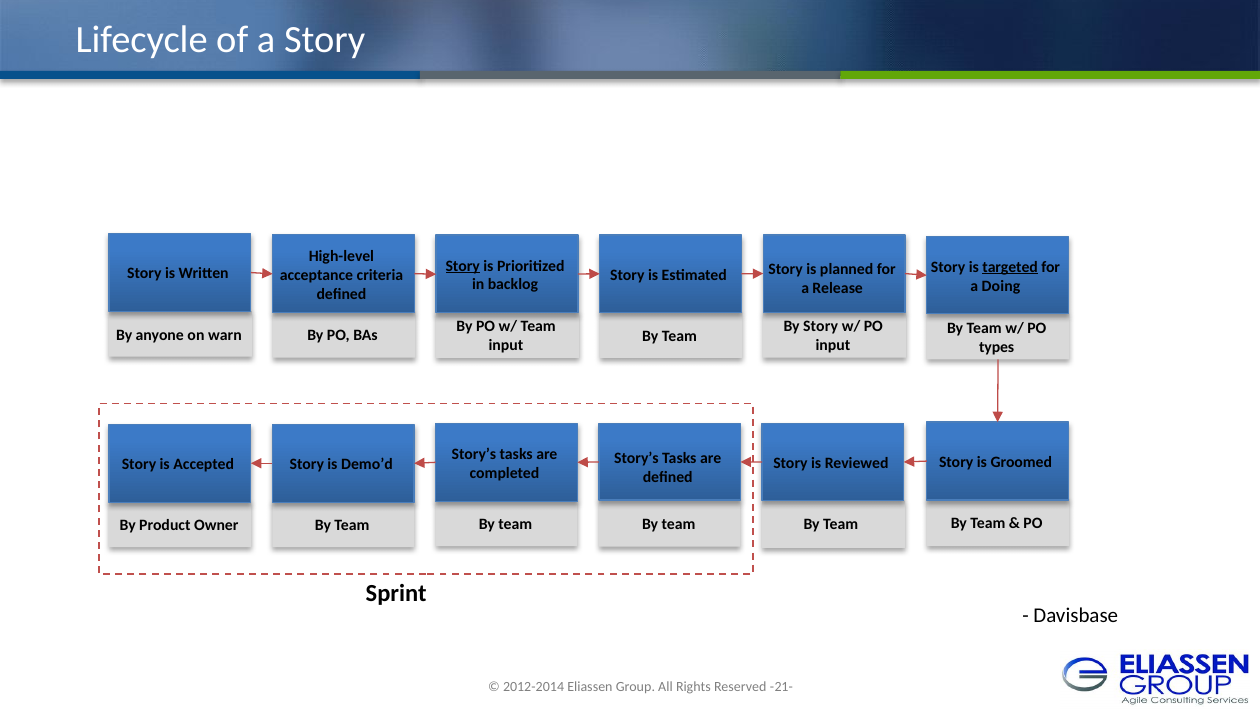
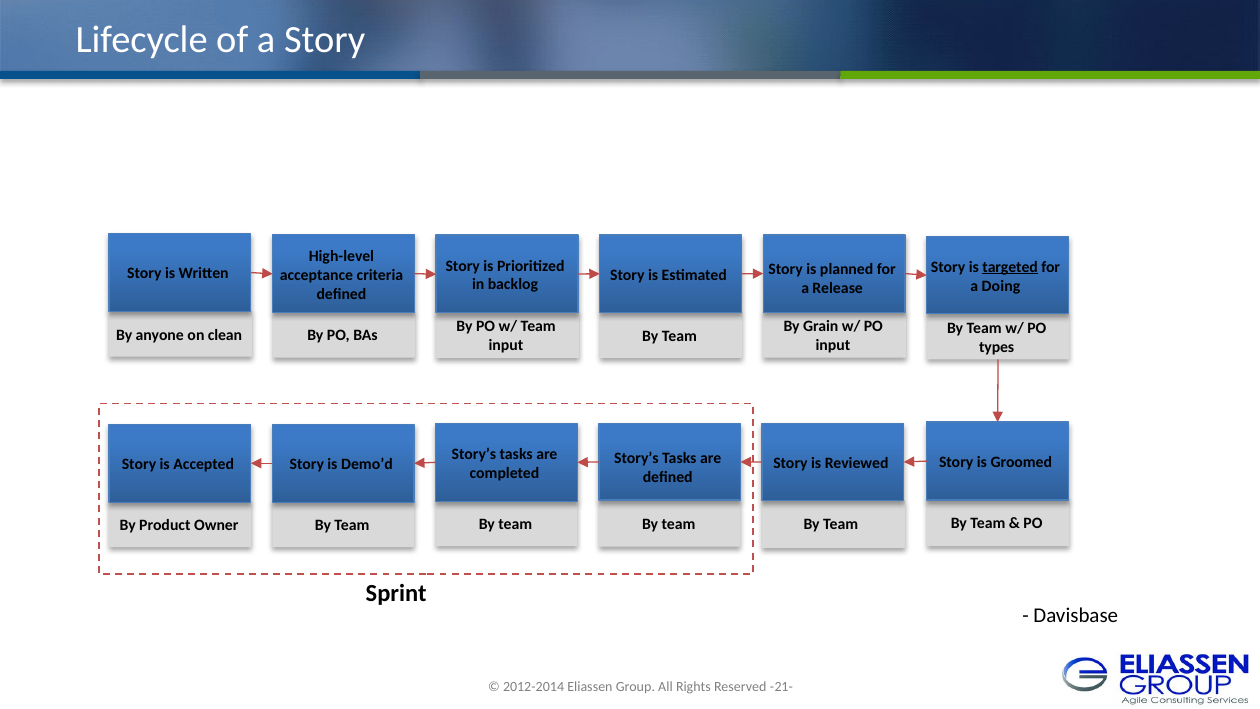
Story at (463, 266) underline: present -> none
By Story: Story -> Grain
warn: warn -> clean
